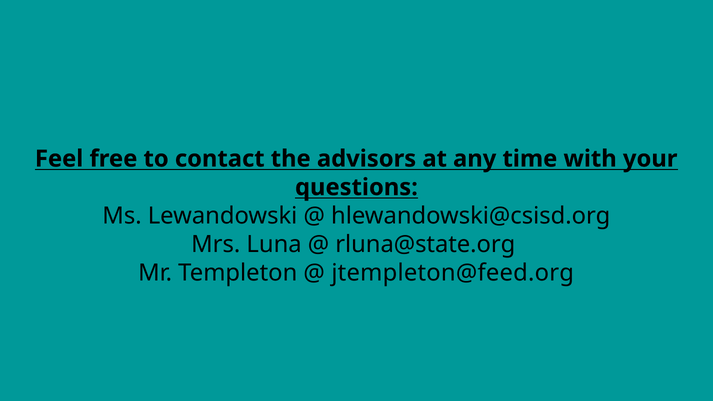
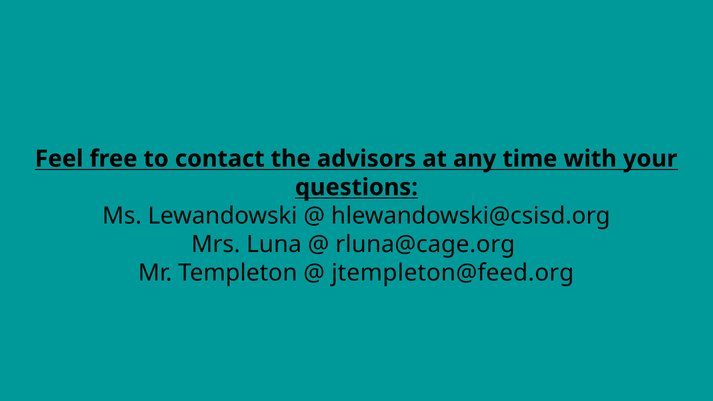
rluna@state.org: rluna@state.org -> rluna@cage.org
